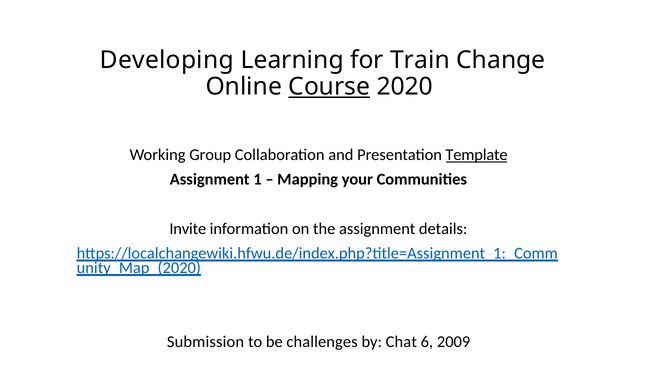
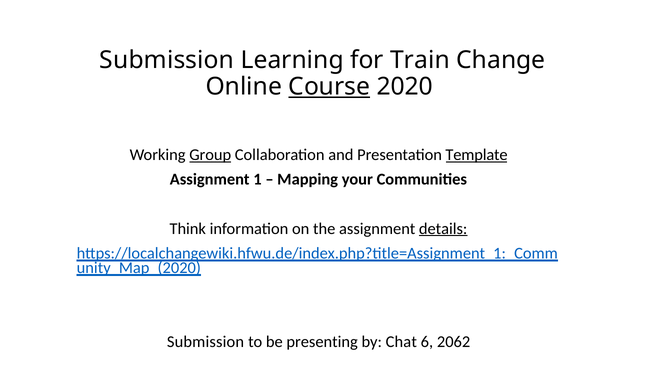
Developing at (167, 60): Developing -> Submission
Group underline: none -> present
Invite: Invite -> Think
details underline: none -> present
challenges: challenges -> presenting
2009: 2009 -> 2062
